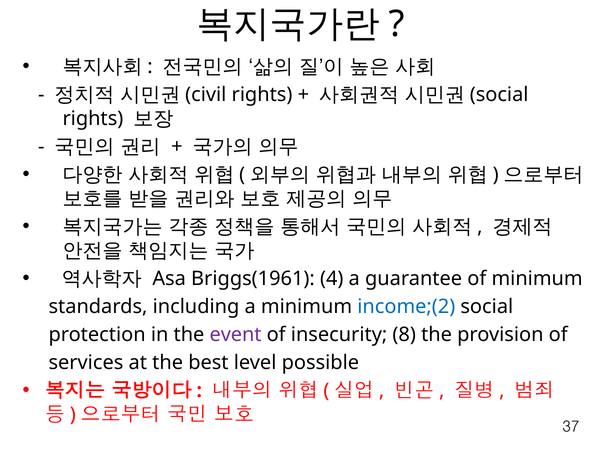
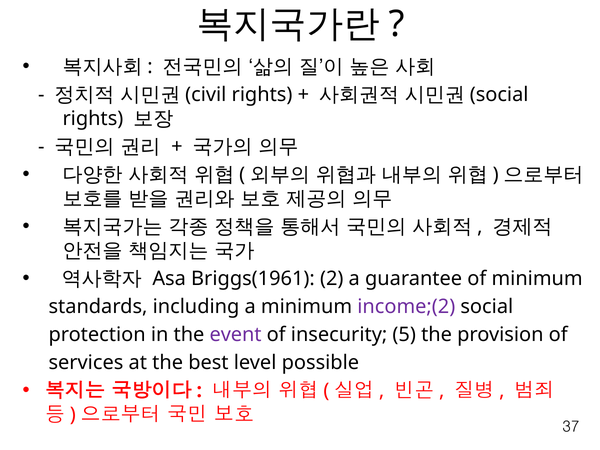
4: 4 -> 2
income;(2 colour: blue -> purple
8: 8 -> 5
